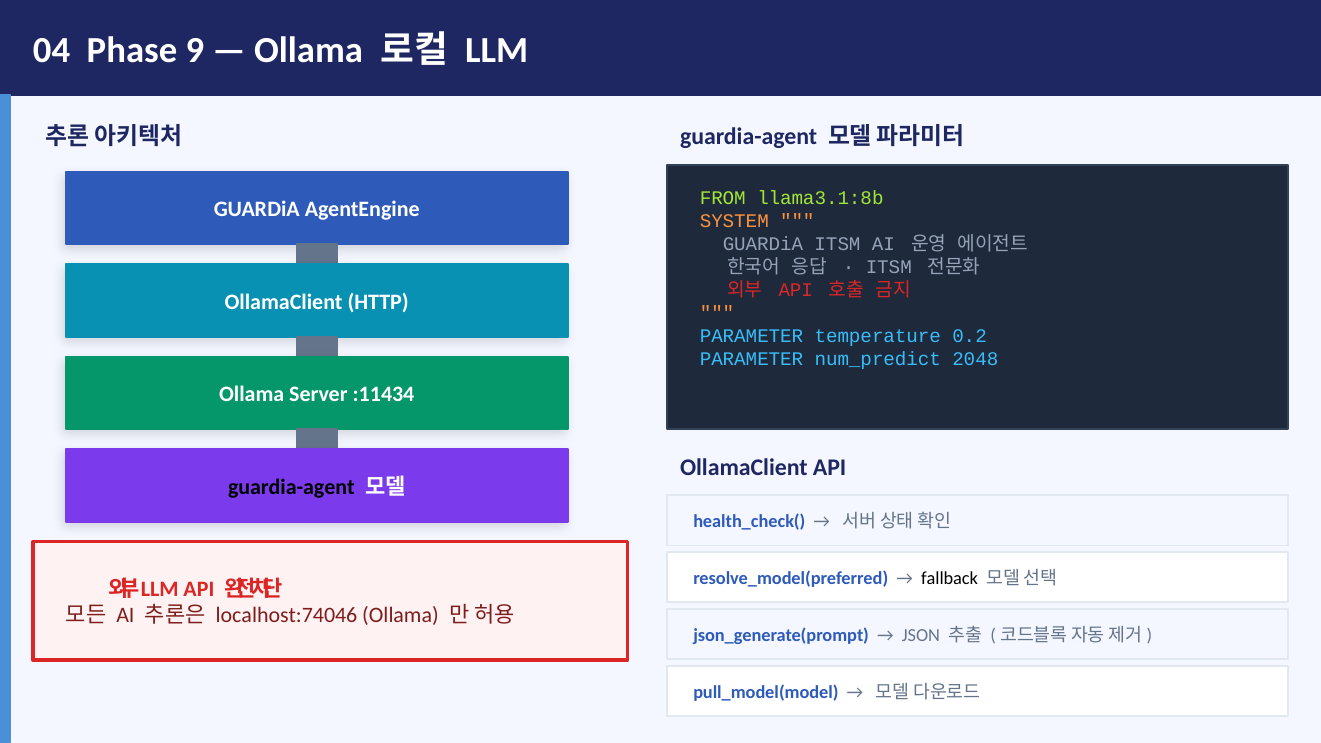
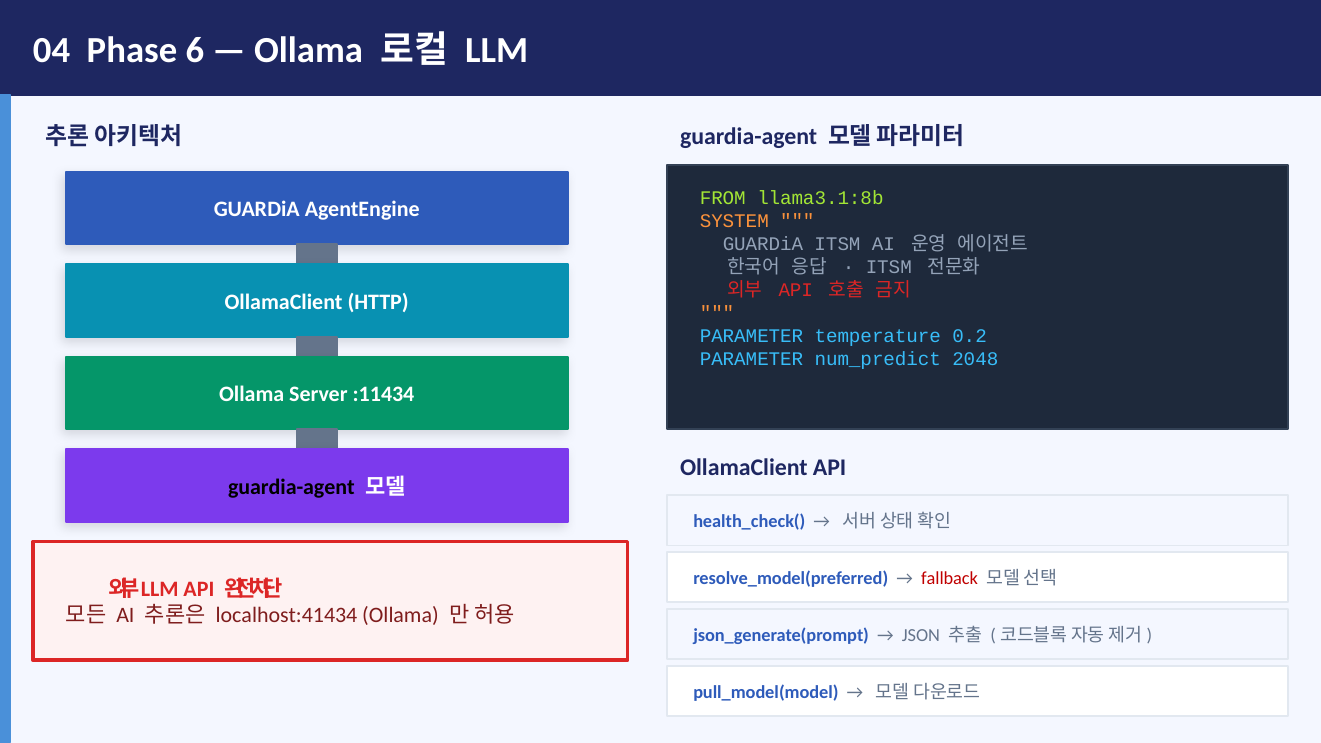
9: 9 -> 6
fallback colour: black -> red
localhost:74046: localhost:74046 -> localhost:41434
